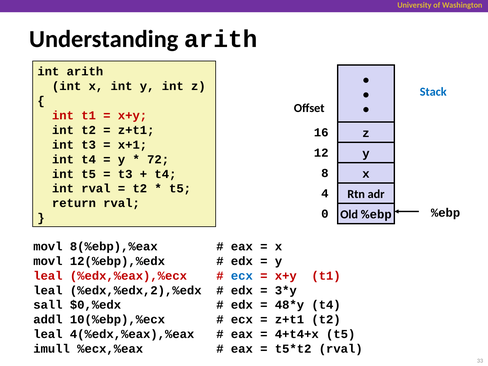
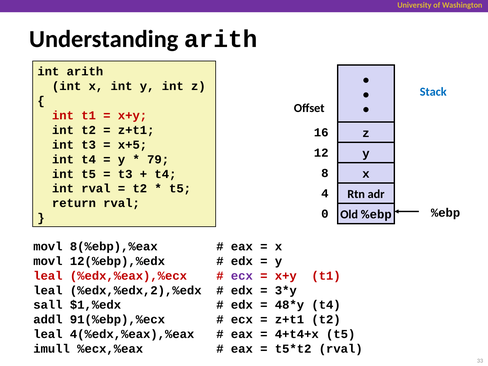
x+1: x+1 -> x+5
72: 72 -> 79
ecx at (242, 276) colour: blue -> purple
$0,%edx: $0,%edx -> $1,%edx
10(%ebp),%ecx: 10(%ebp),%ecx -> 91(%ebp),%ecx
